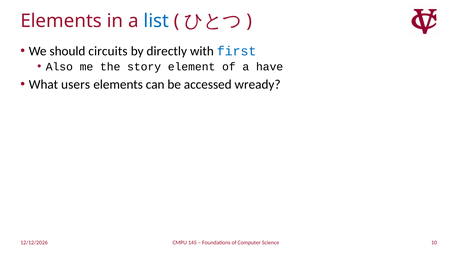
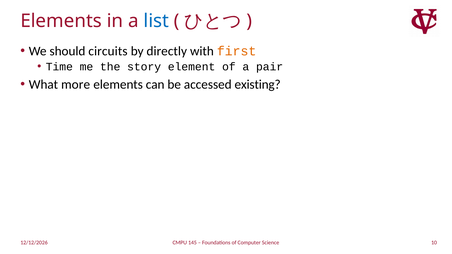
first colour: blue -> orange
Also: Also -> Time
have: have -> pair
users: users -> more
wready: wready -> existing
